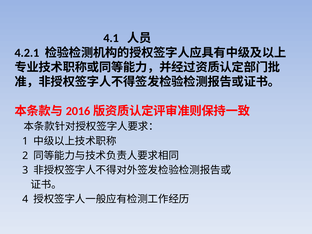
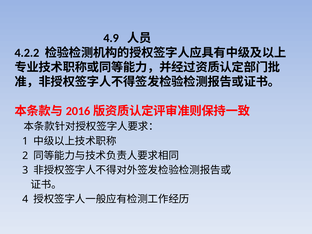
4.1: 4.1 -> 4.9
4.2.1: 4.2.1 -> 4.2.2
